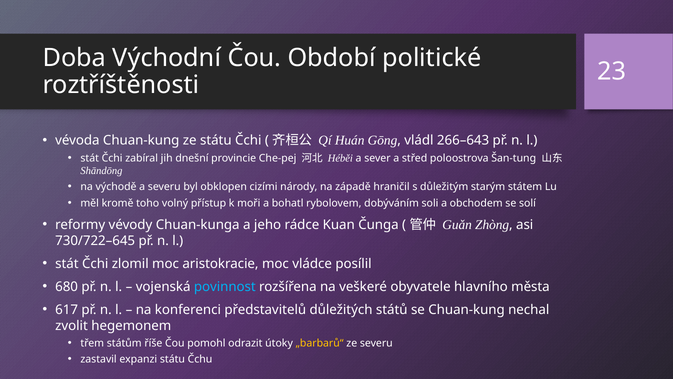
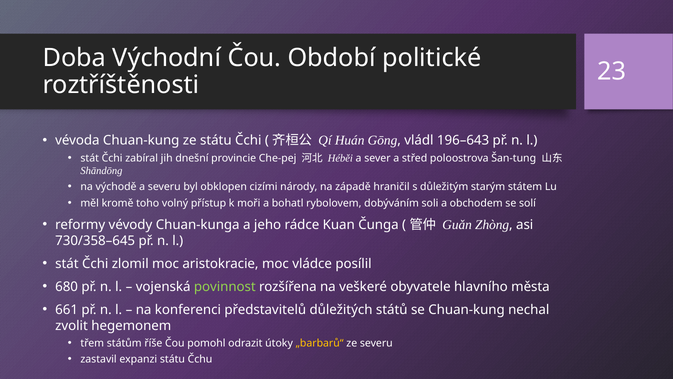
266–643: 266–643 -> 196–643
730/722–645: 730/722–645 -> 730/358–645
povinnost colour: light blue -> light green
617: 617 -> 661
